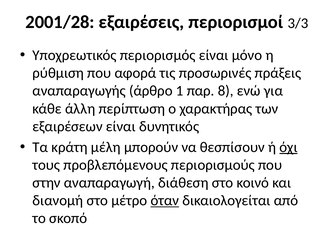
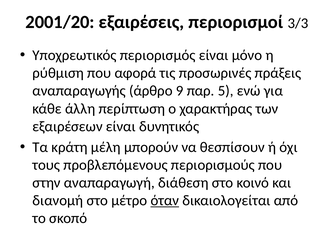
2001/28: 2001/28 -> 2001/20
1: 1 -> 9
8: 8 -> 5
όχι underline: present -> none
